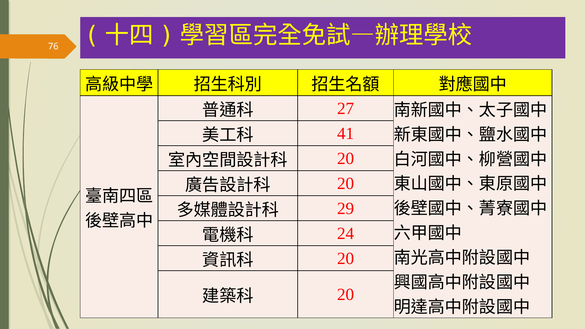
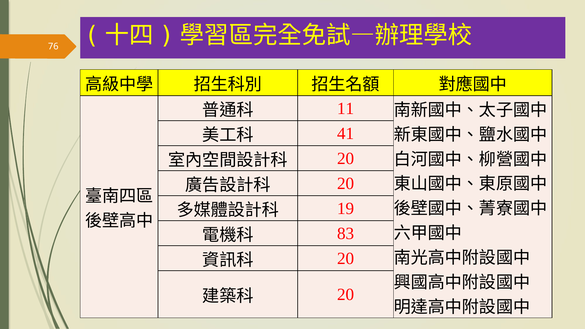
27: 27 -> 11
29: 29 -> 19
24: 24 -> 83
